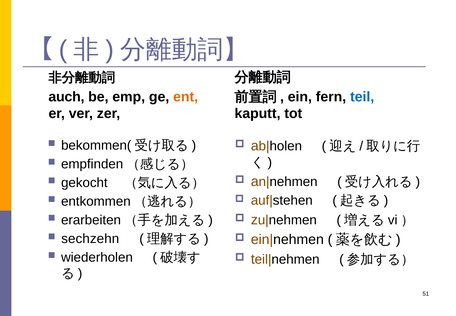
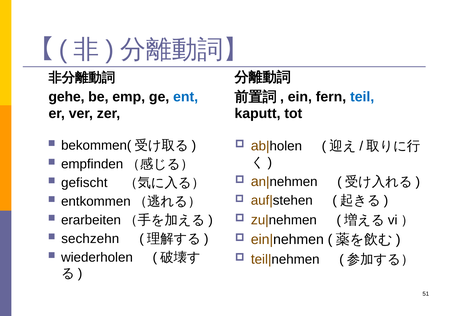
auch: auch -> gehe
ent colour: orange -> blue
gekocht: gekocht -> gefischt
